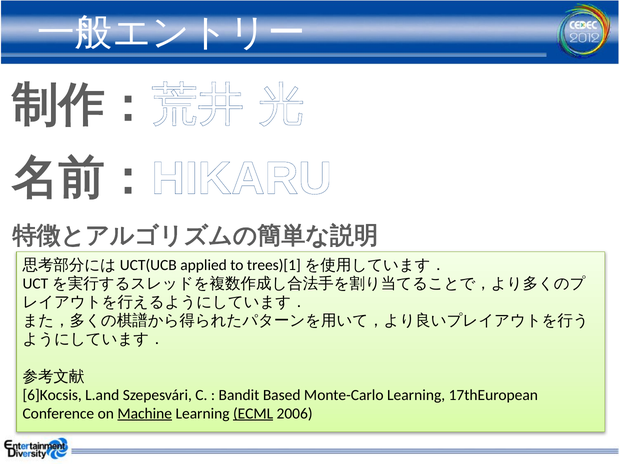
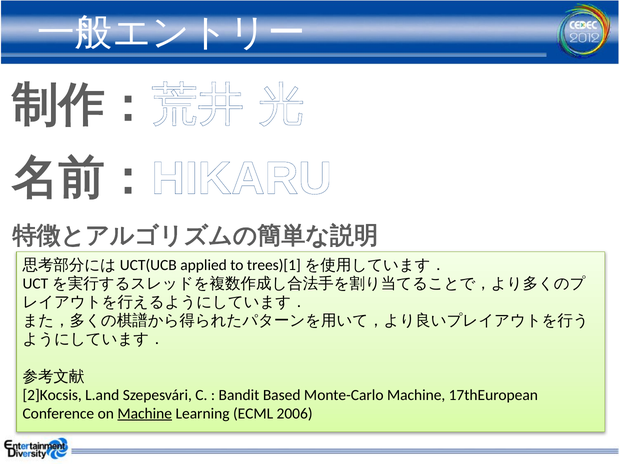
6]Kocsis: 6]Kocsis -> 2]Kocsis
Monte-Carlo Learning: Learning -> Machine
ECML underline: present -> none
